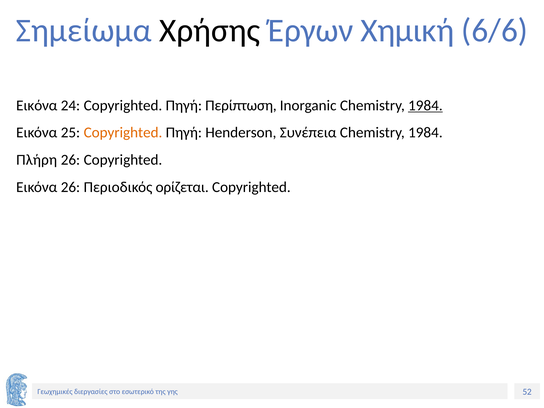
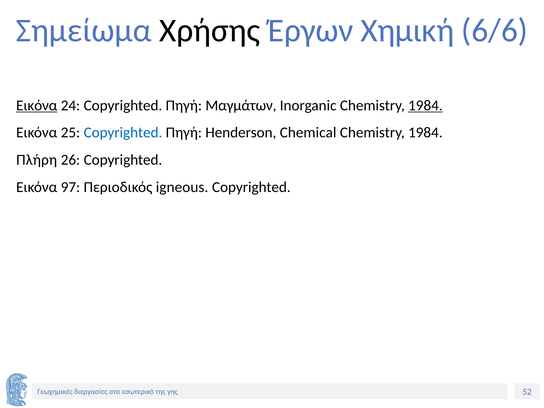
Εικόνα at (37, 105) underline: none -> present
Περίπτωση: Περίπτωση -> Μαγμάτων
Copyrighted at (123, 133) colour: orange -> blue
Συνέπεια: Συνέπεια -> Chemical
Εικόνα 26: 26 -> 97
ορίζεται: ορίζεται -> igneous
